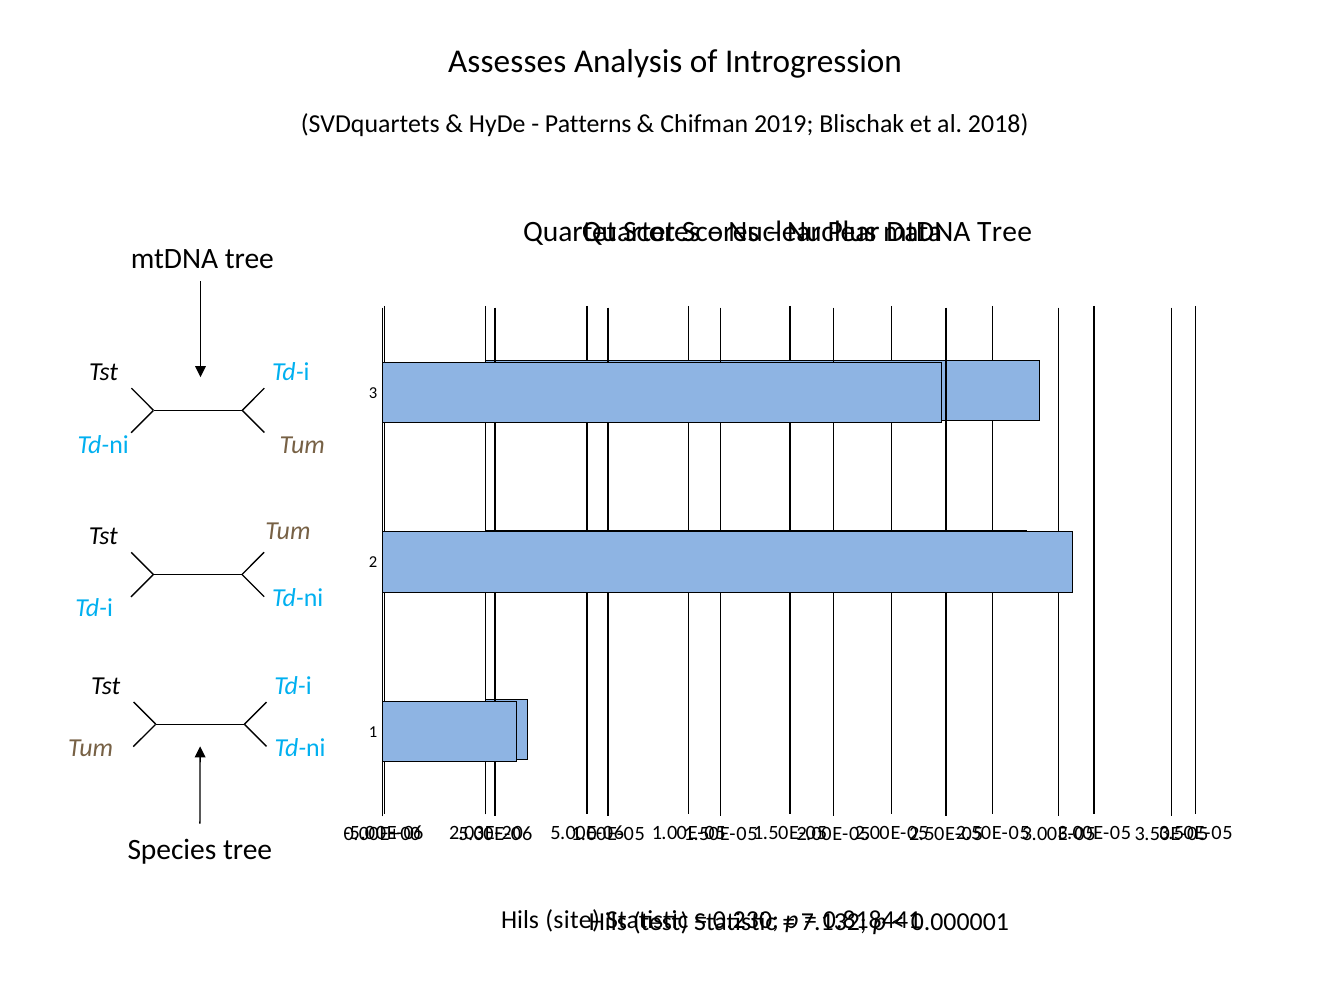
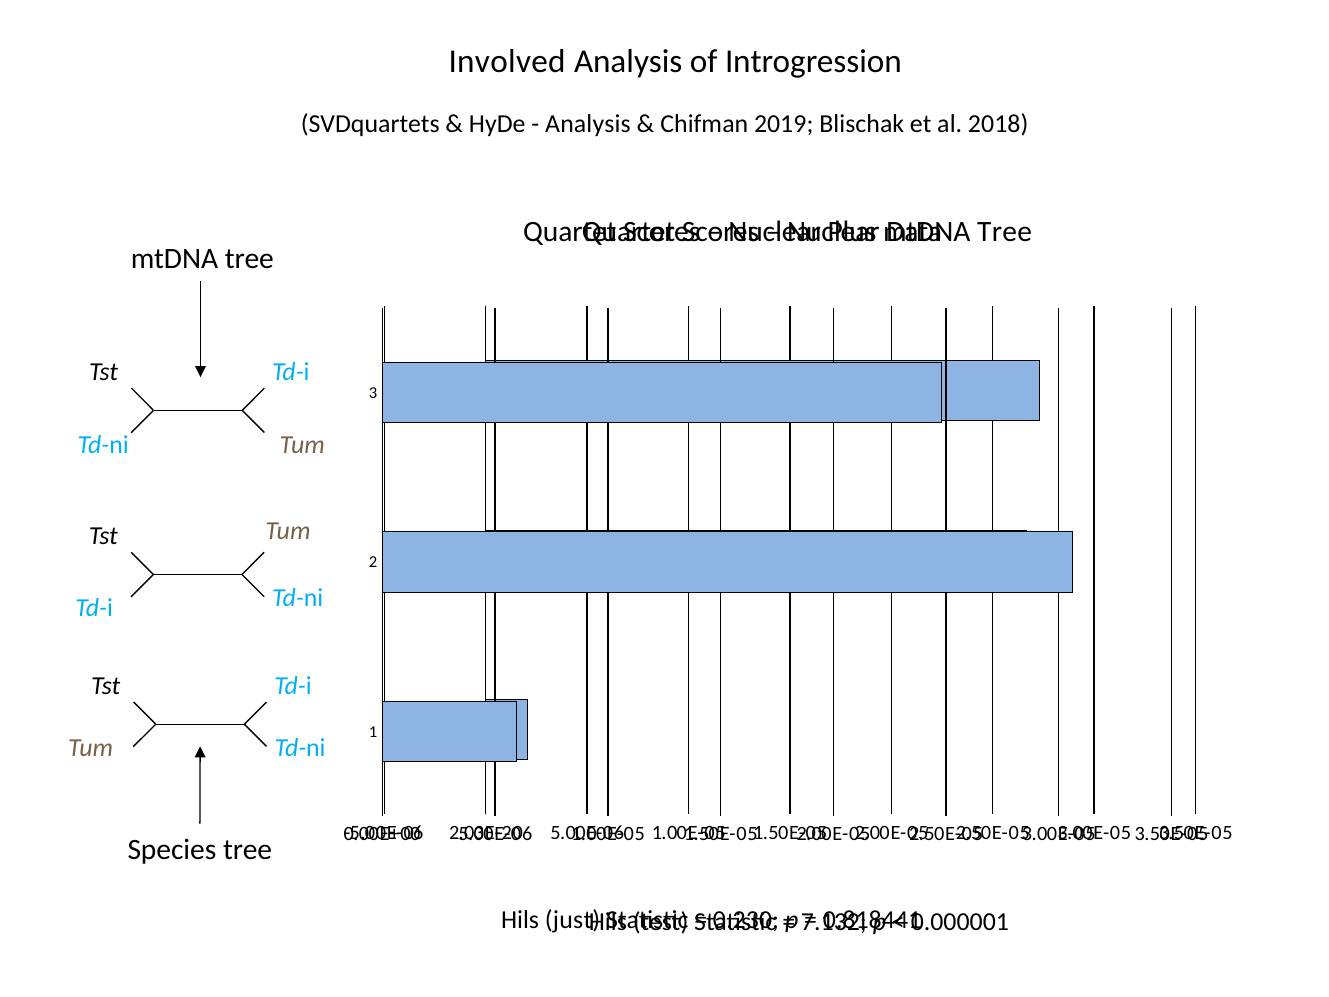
Assesses: Assesses -> Involved
Patterns at (588, 124): Patterns -> Analysis
site: site -> just
